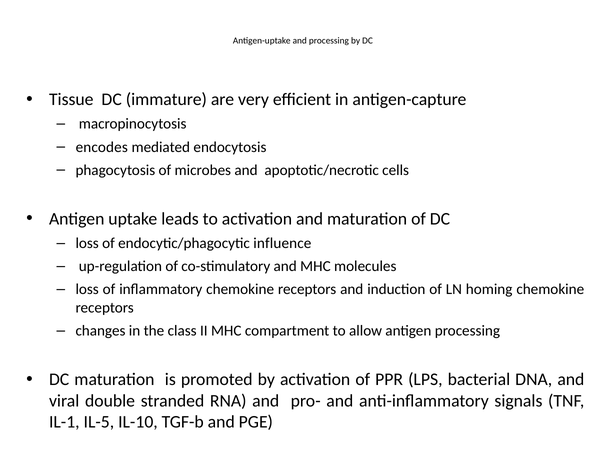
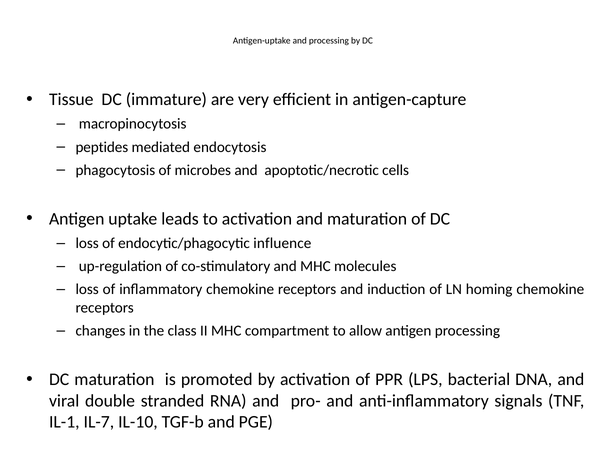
encodes: encodes -> peptides
IL-5: IL-5 -> IL-7
